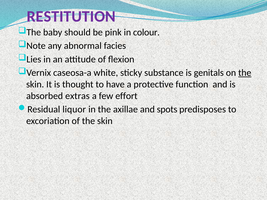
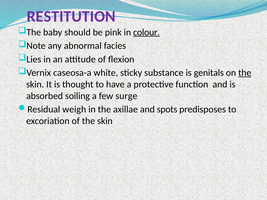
colour underline: none -> present
extras: extras -> soiling
effort: effort -> surge
liquor: liquor -> weigh
